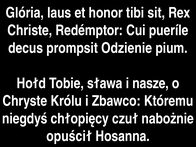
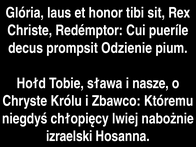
czuł: czuł -> lwiej
opuścił: opuścił -> izraelski
